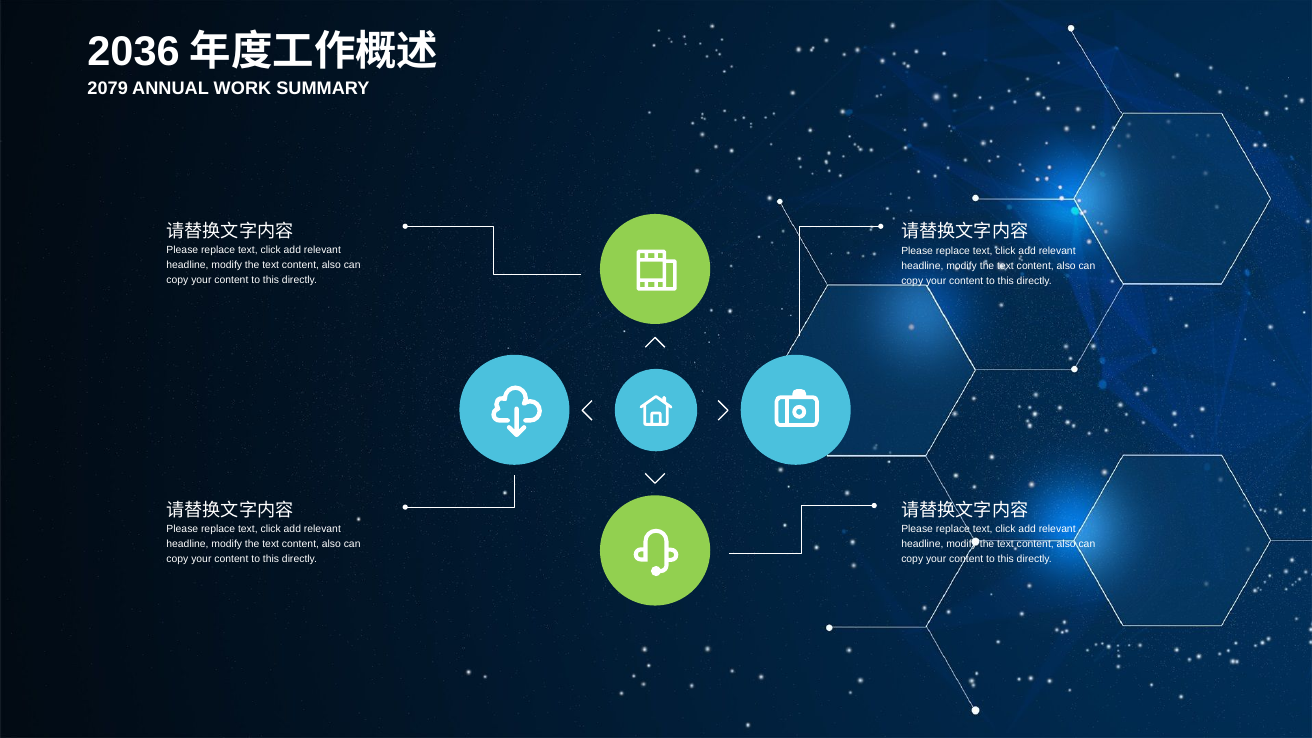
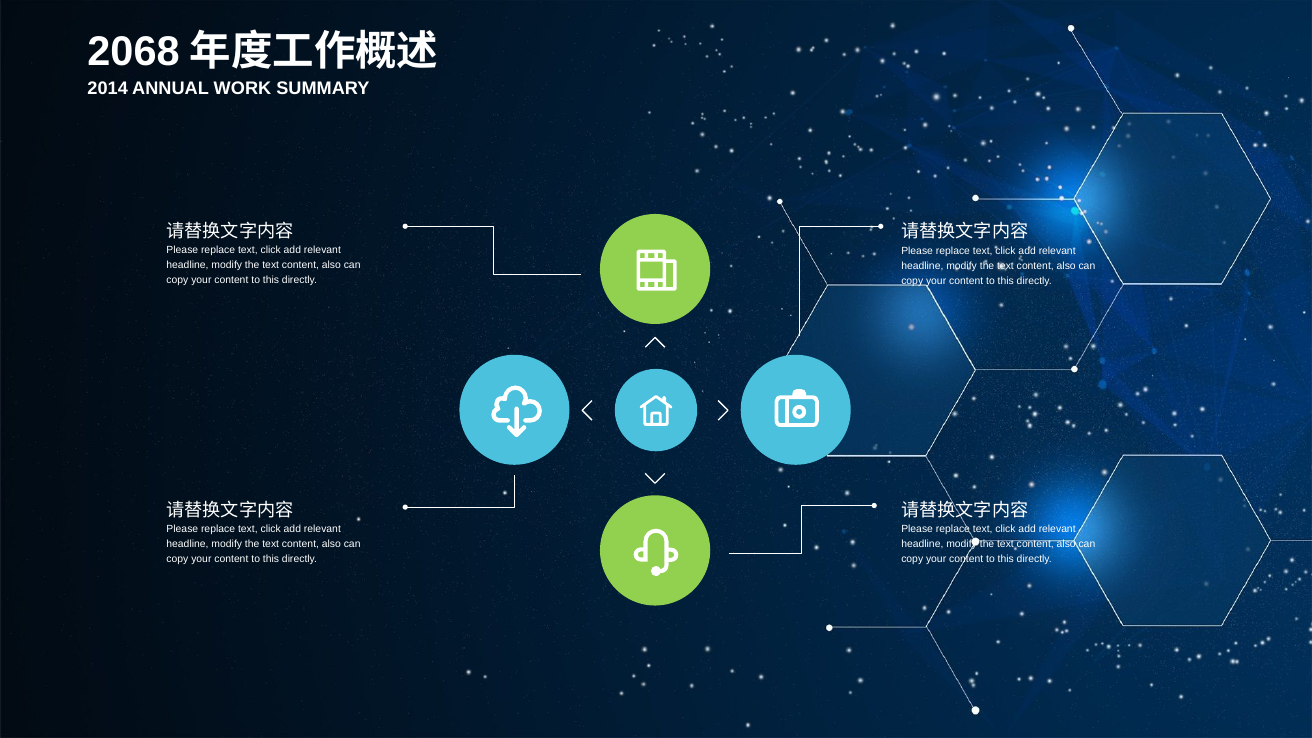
2036: 2036 -> 2068
2079: 2079 -> 2014
